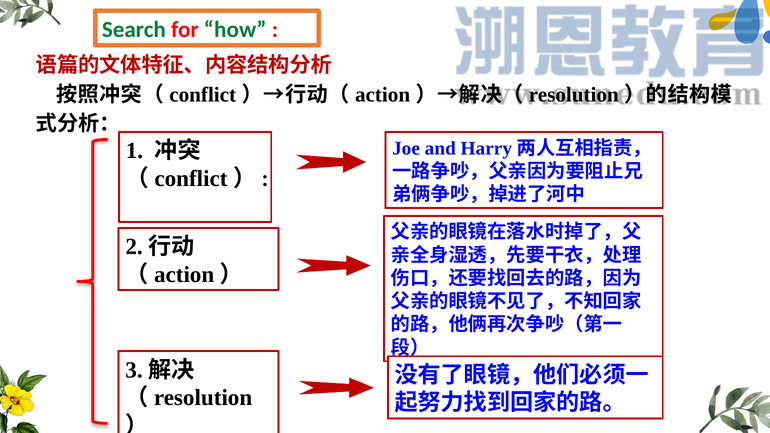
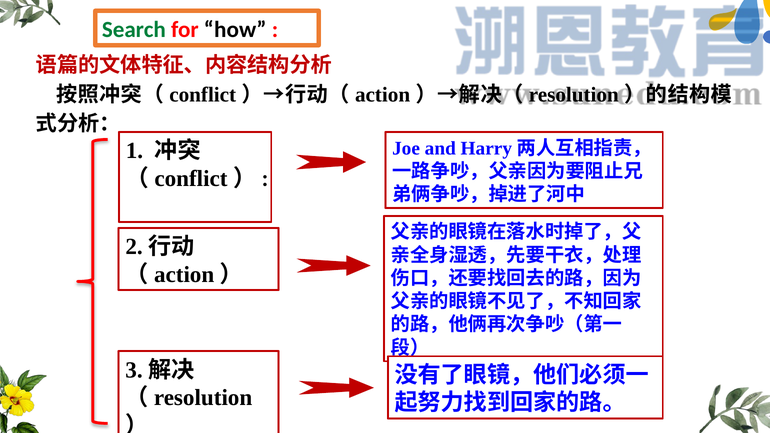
how colour: green -> black
